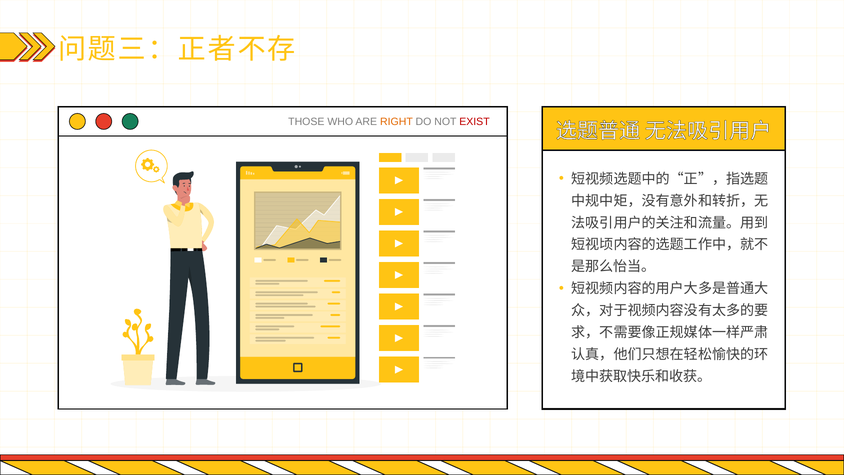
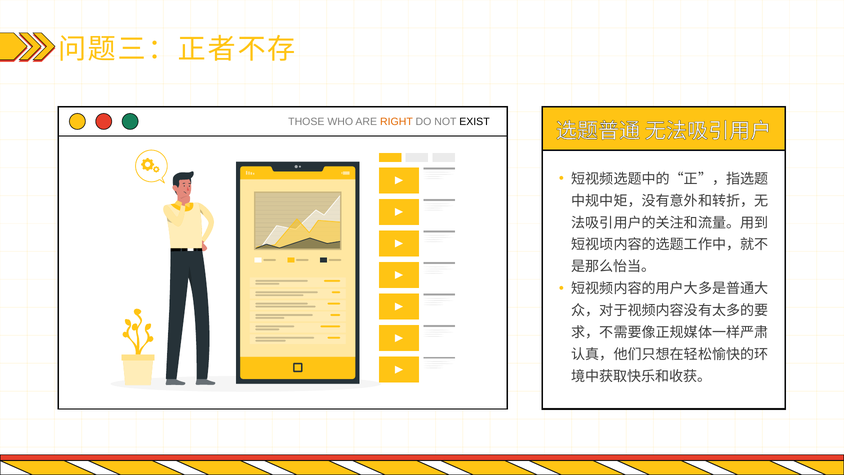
EXIST colour: red -> black
